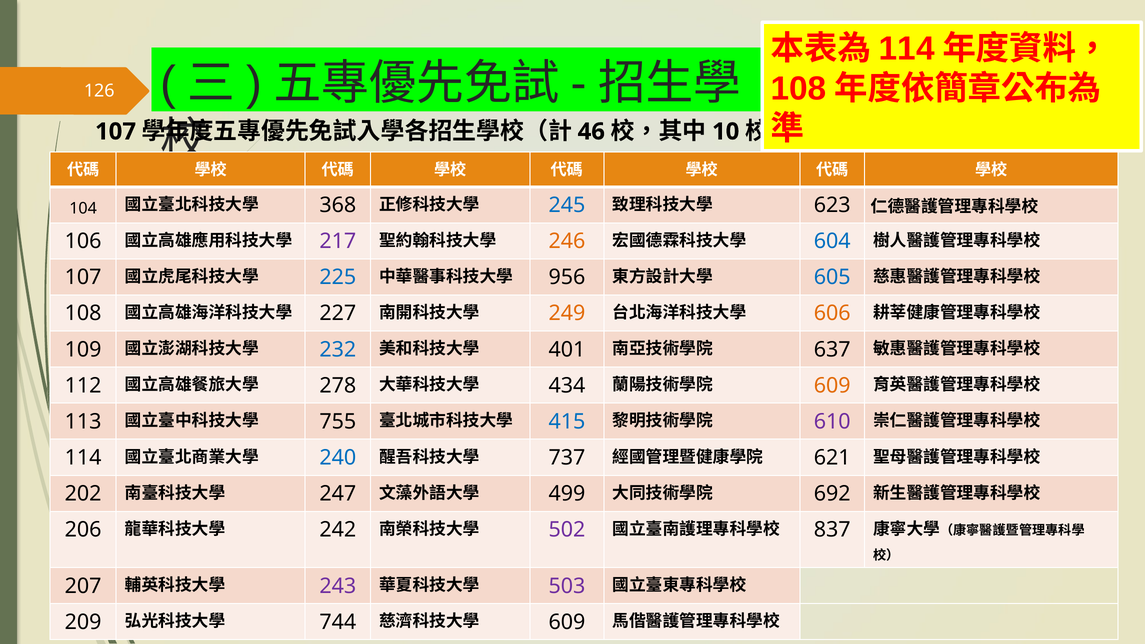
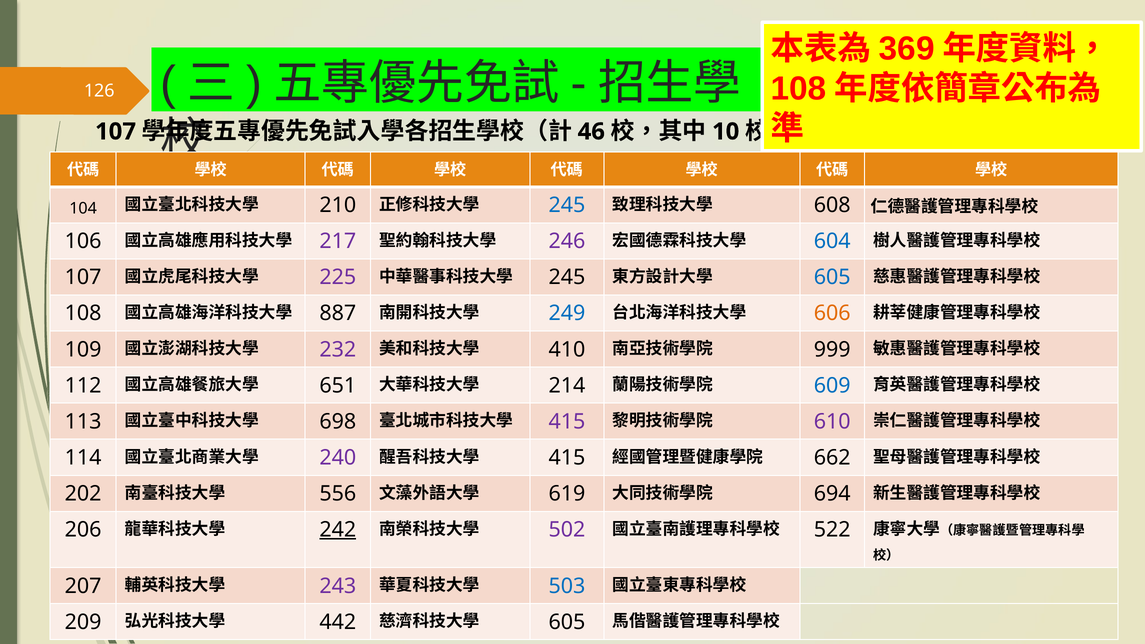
114 at (907, 49): 114 -> 369
368: 368 -> 210
623: 623 -> 608
246 colour: orange -> purple
225 colour: blue -> purple
956 at (567, 277): 956 -> 245
227: 227 -> 887
249 colour: orange -> blue
232 colour: blue -> purple
401: 401 -> 410
637: 637 -> 999
278: 278 -> 651
434: 434 -> 214
609 at (832, 386) colour: orange -> blue
755: 755 -> 698
415 at (567, 422) colour: blue -> purple
240 colour: blue -> purple
737 at (567, 458): 737 -> 415
621: 621 -> 662
247: 247 -> 556
499: 499 -> 619
692: 692 -> 694
242 underline: none -> present
837: 837 -> 522
503 colour: purple -> blue
744: 744 -> 442
609 at (567, 622): 609 -> 605
